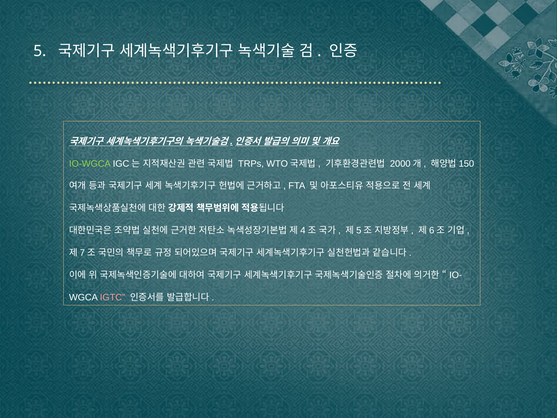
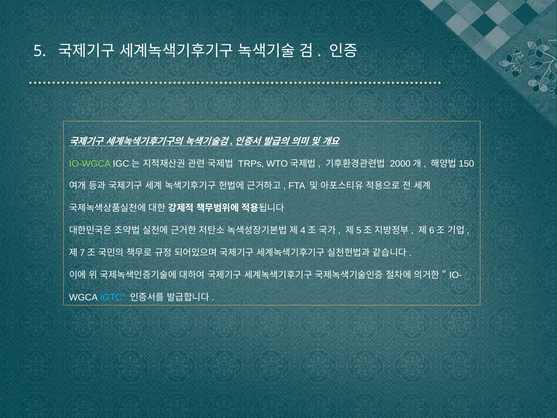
IGTC colour: pink -> light blue
